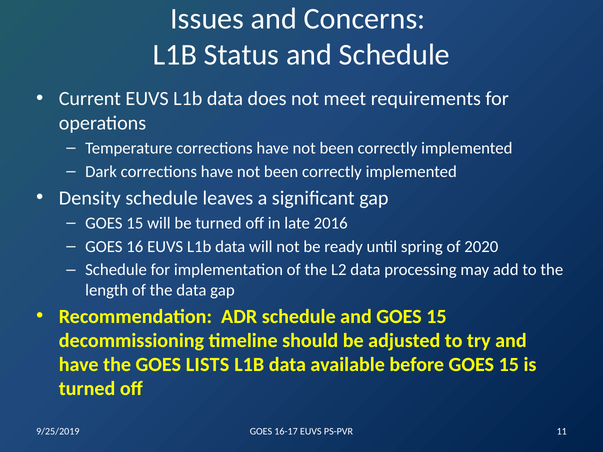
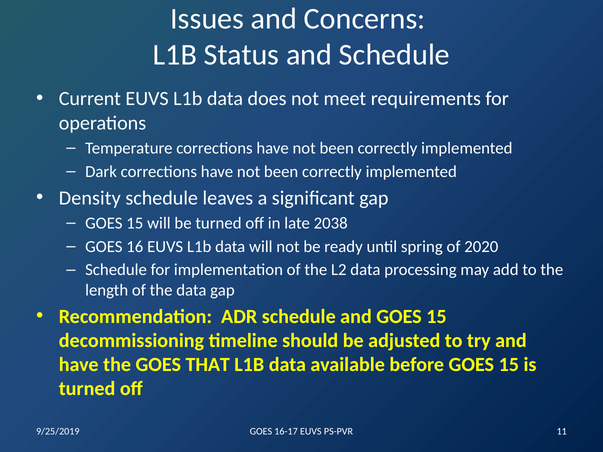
2016: 2016 -> 2038
LISTS: LISTS -> THAT
